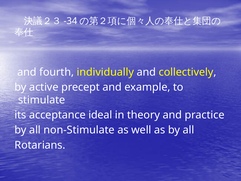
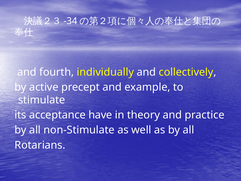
ideal: ideal -> have
